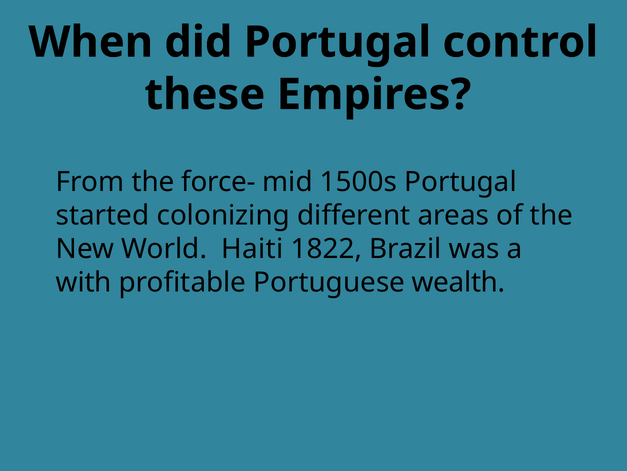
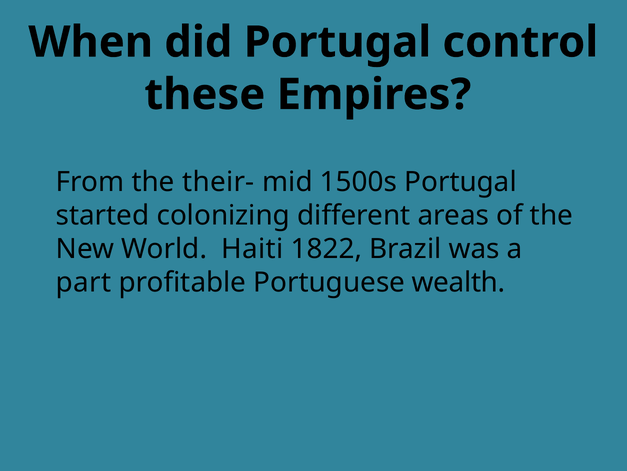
force-: force- -> their-
with: with -> part
